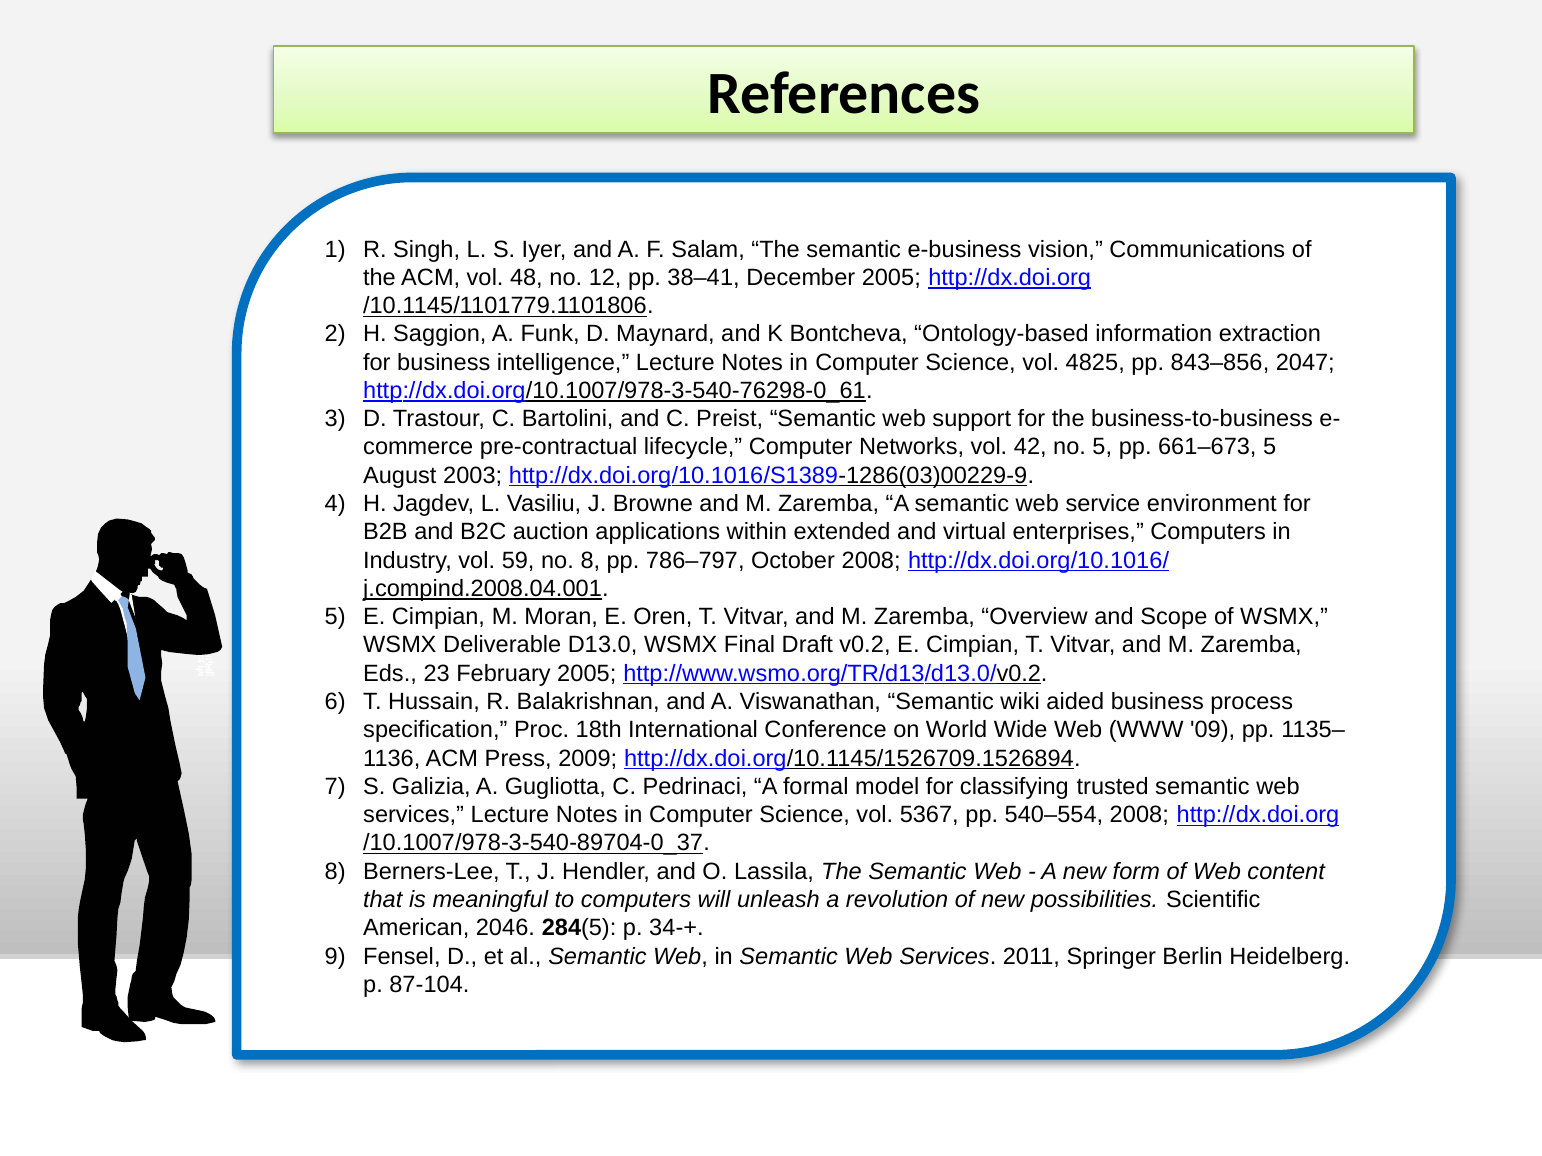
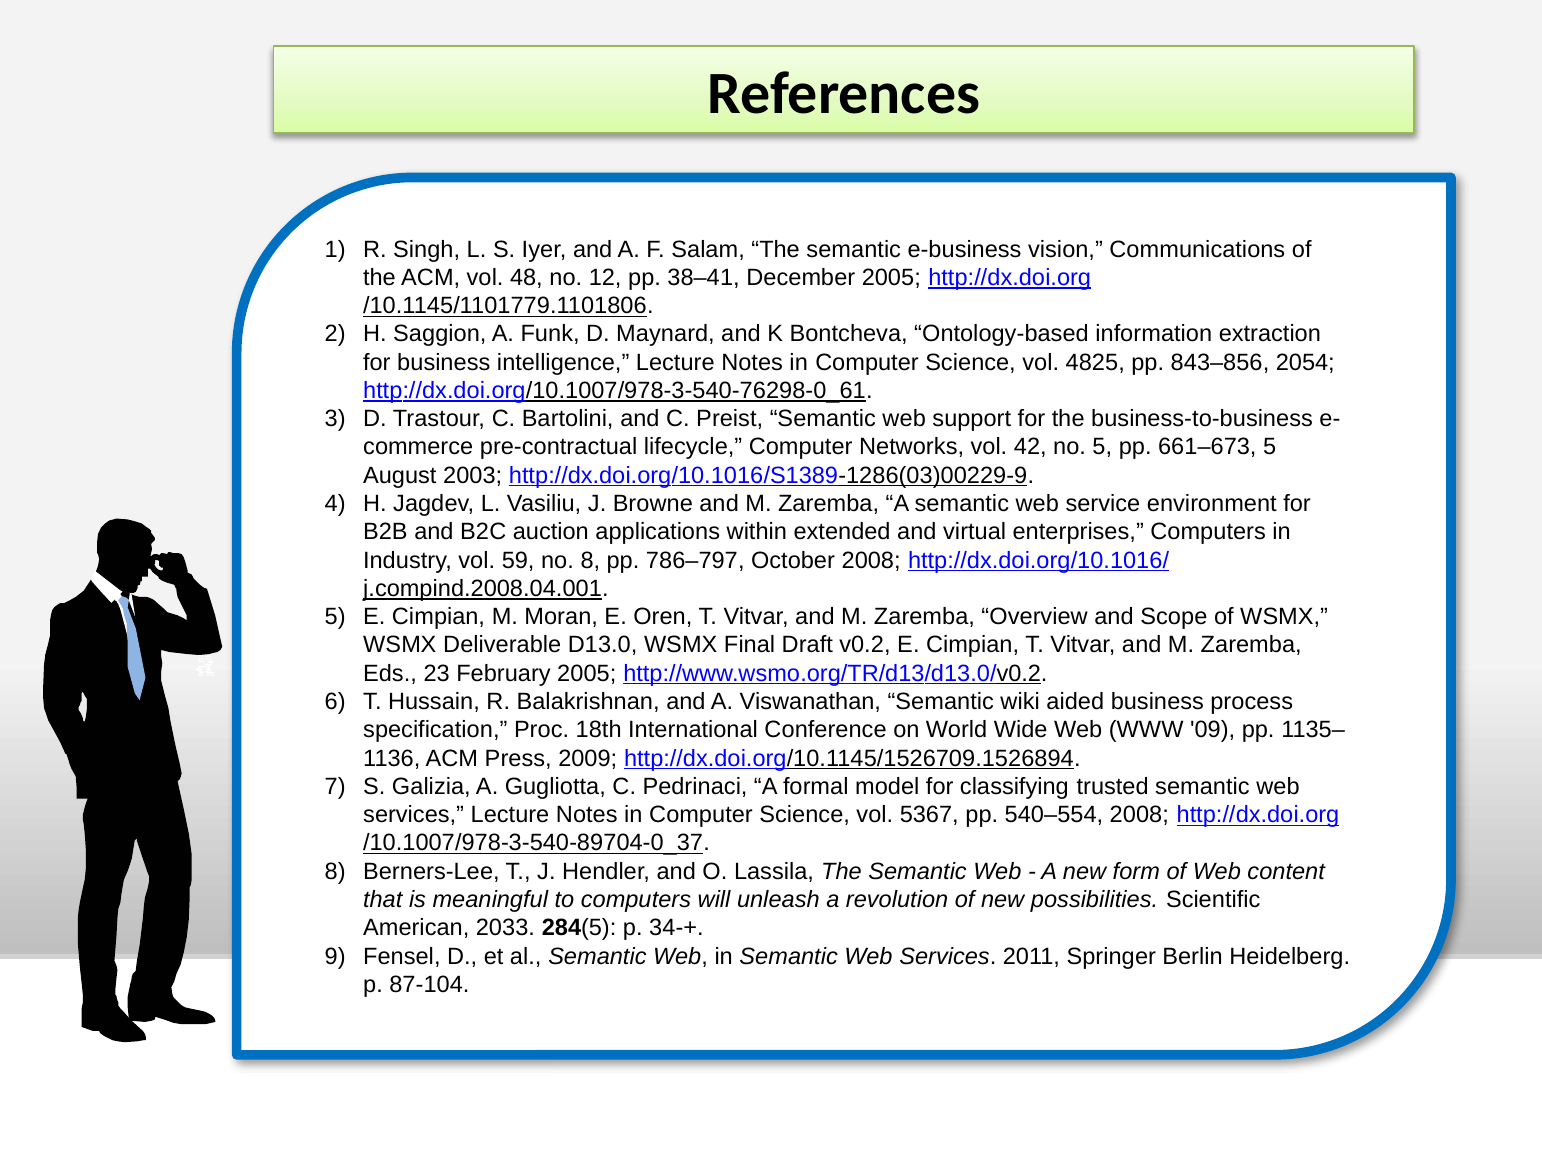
2047: 2047 -> 2054
2046: 2046 -> 2033
